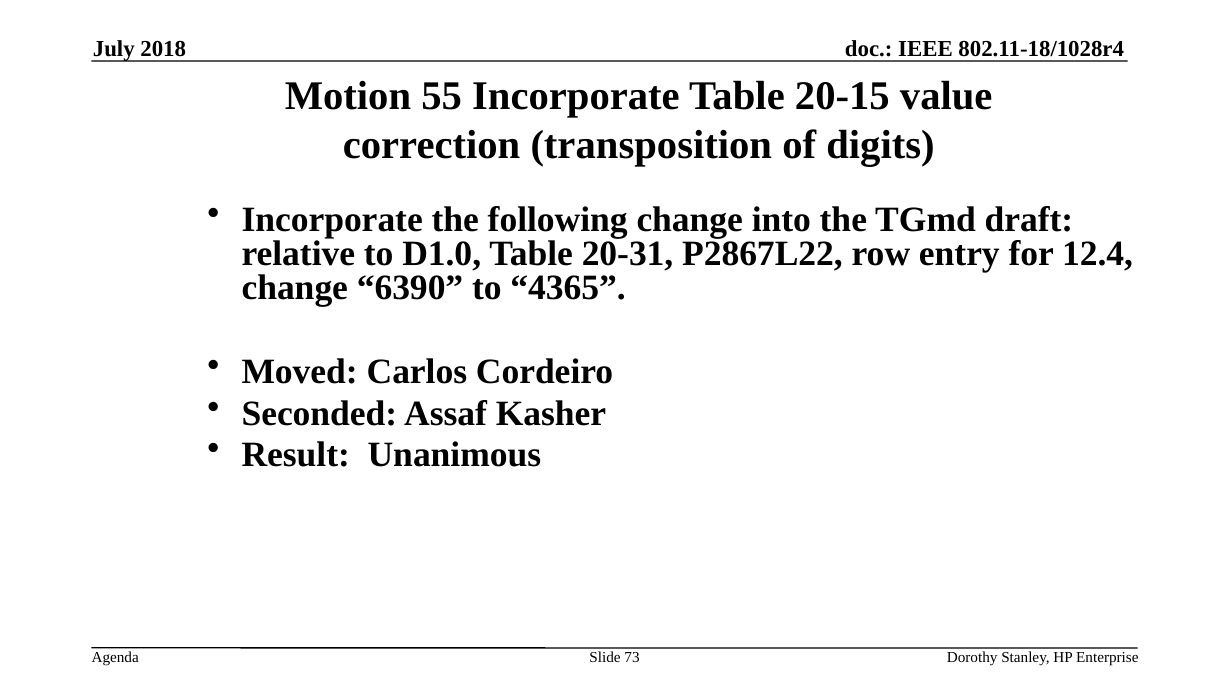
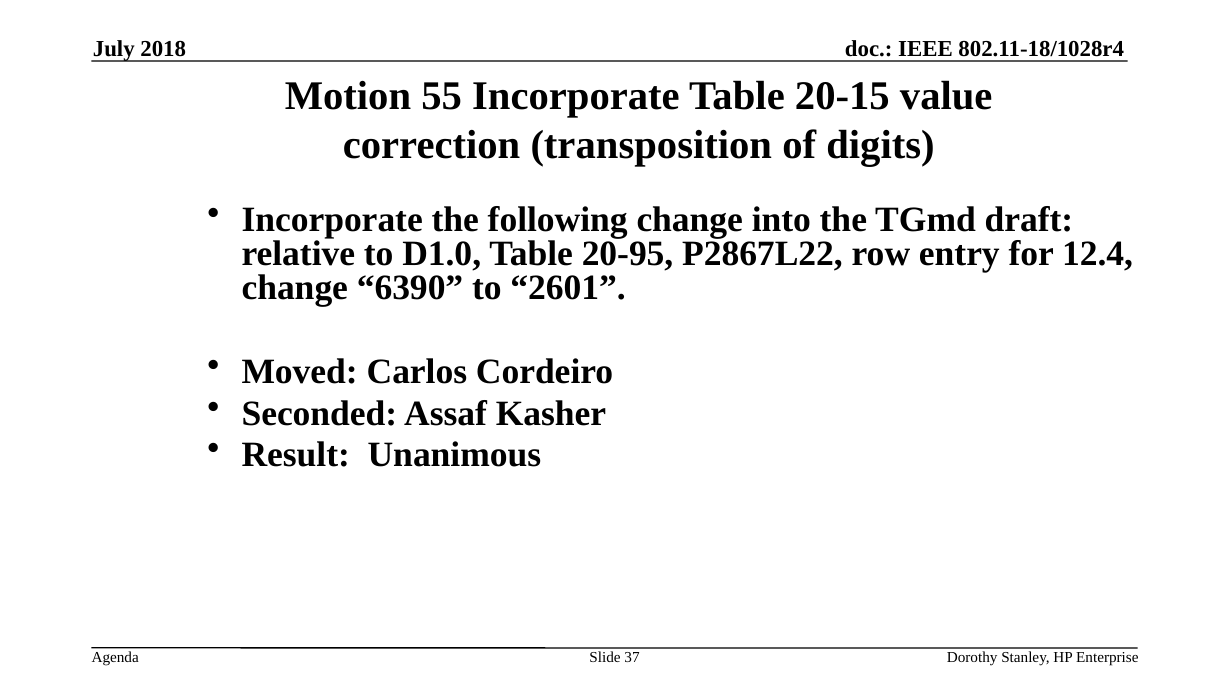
20-31: 20-31 -> 20-95
4365: 4365 -> 2601
73: 73 -> 37
